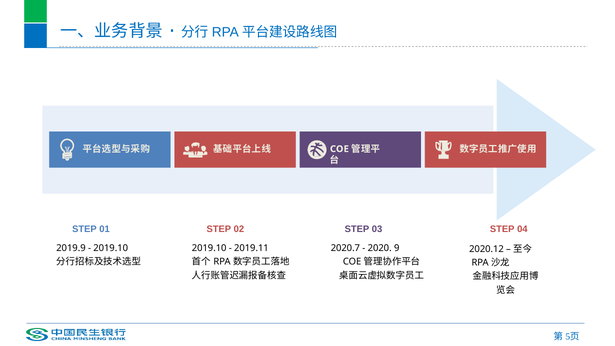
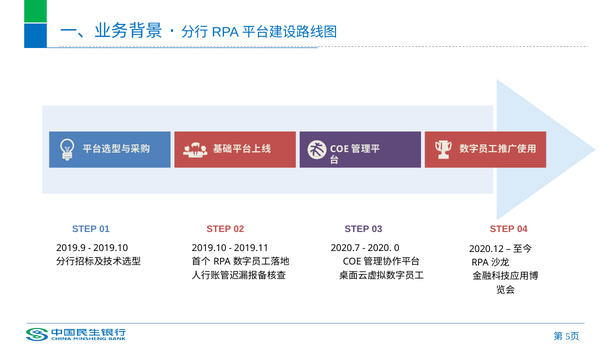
9: 9 -> 0
